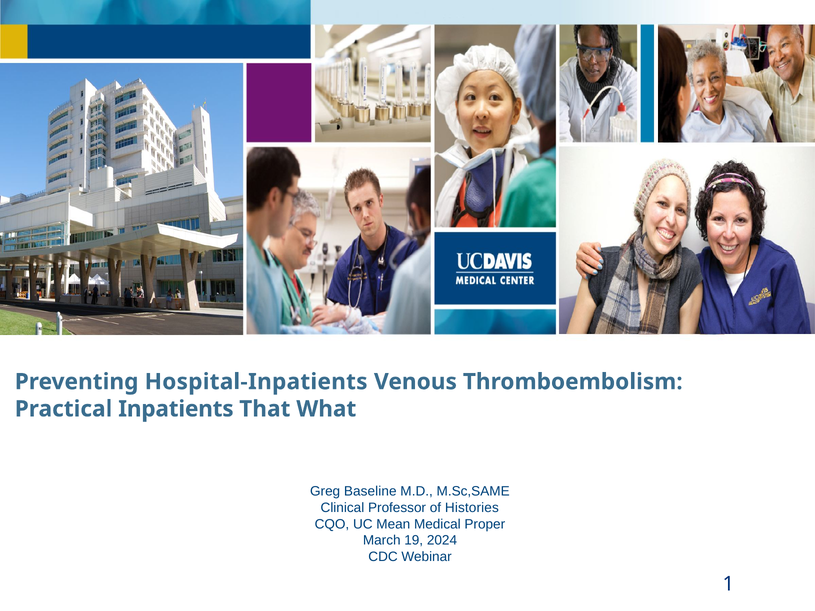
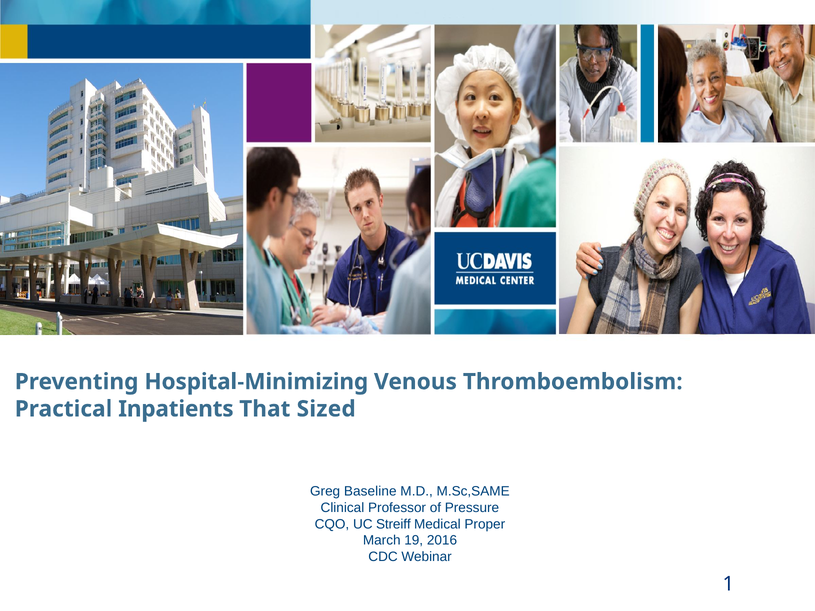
Hospital-Inpatients: Hospital-Inpatients -> Hospital-Minimizing
What: What -> Sized
Histories: Histories -> Pressure
Mean: Mean -> Streiff
2024: 2024 -> 2016
